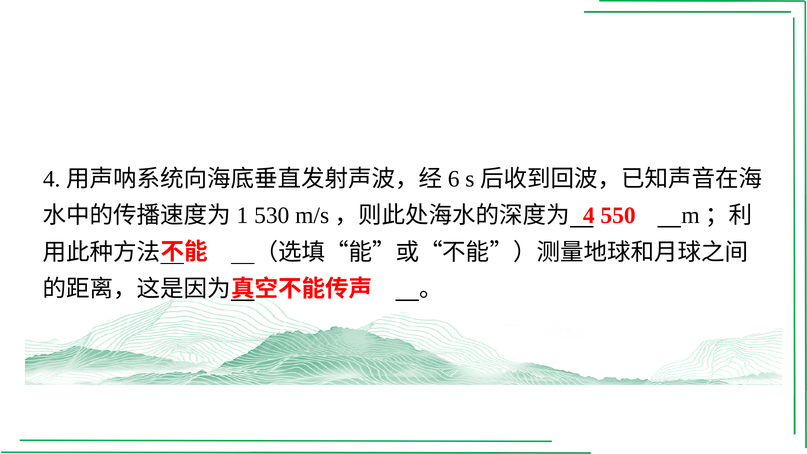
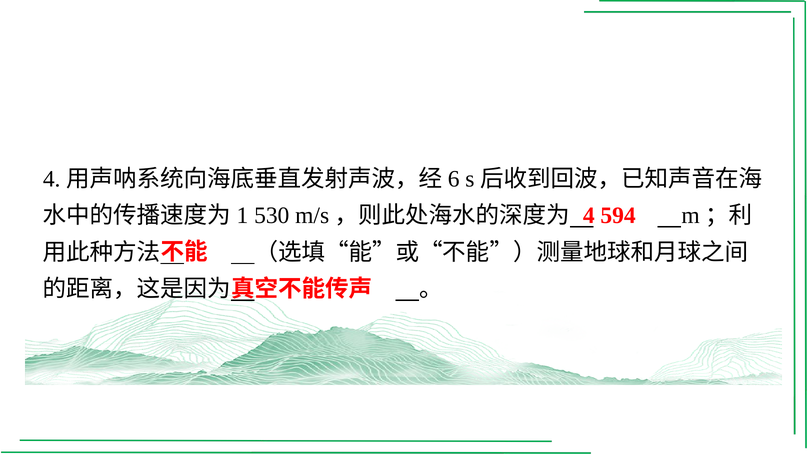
550: 550 -> 594
